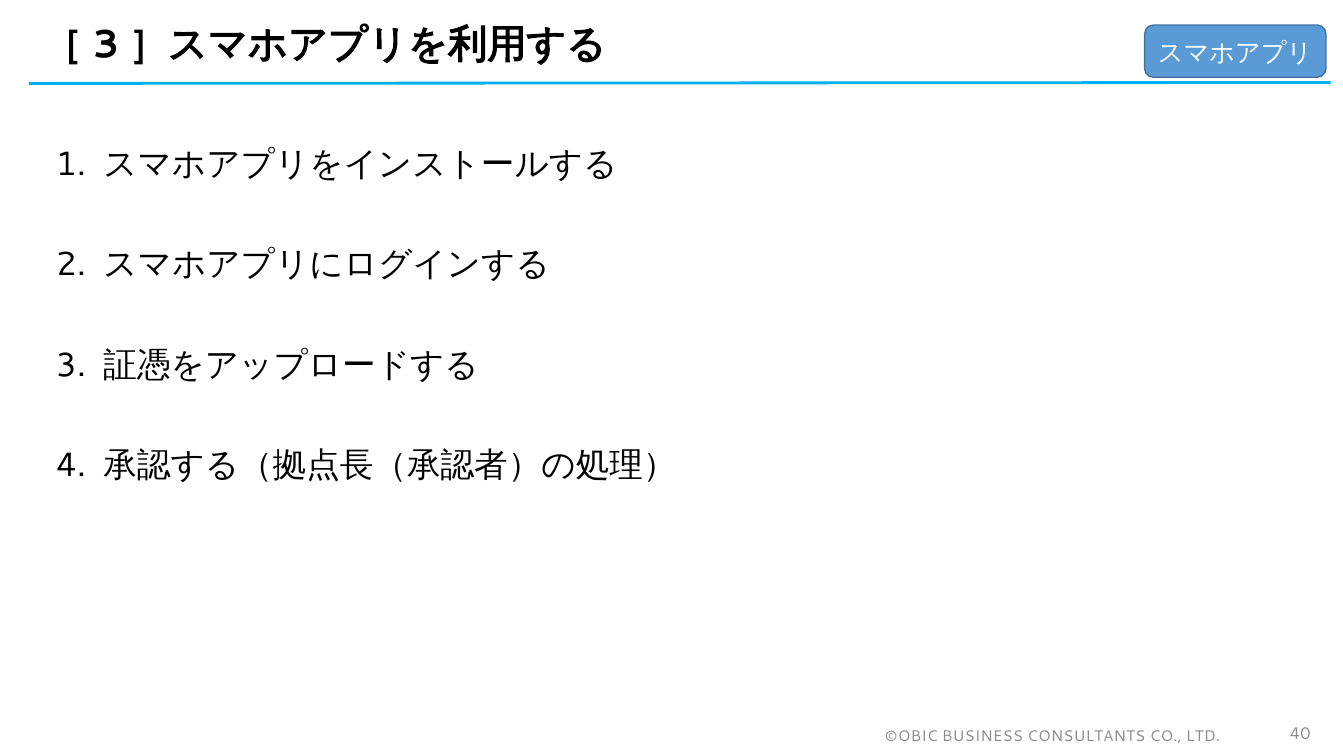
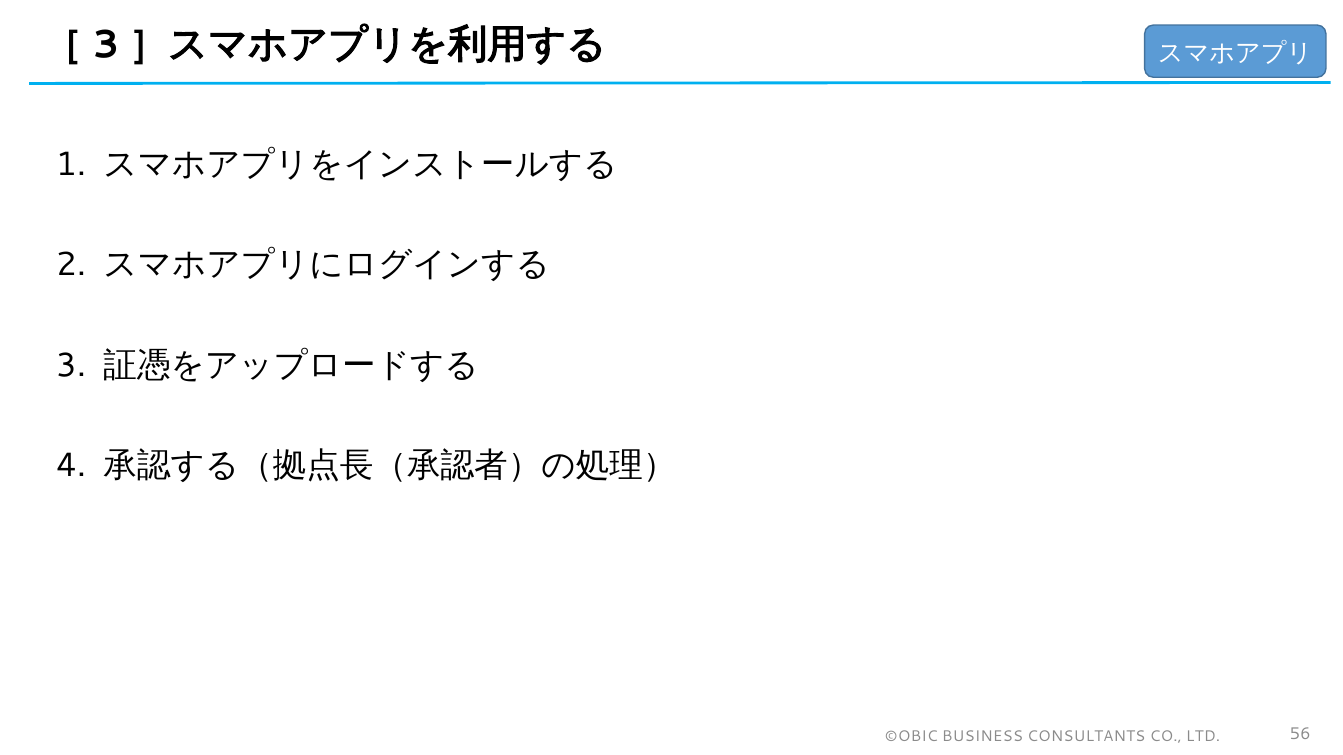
40: 40 -> 56
